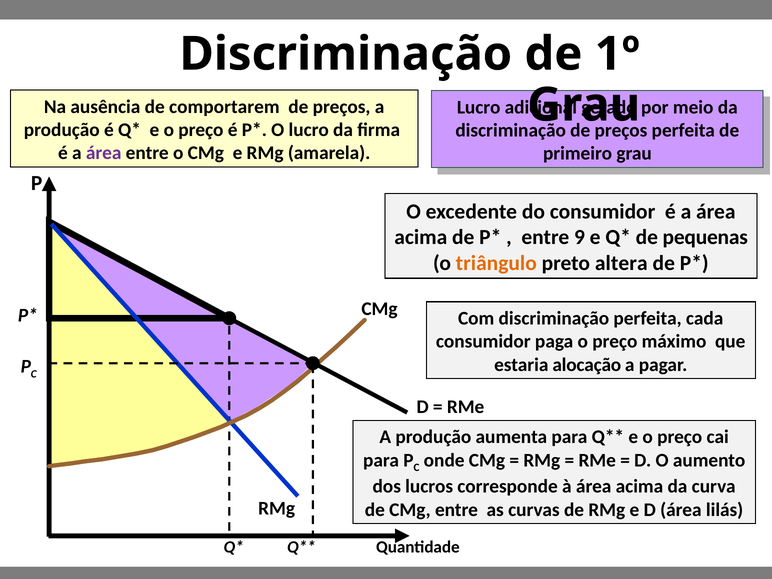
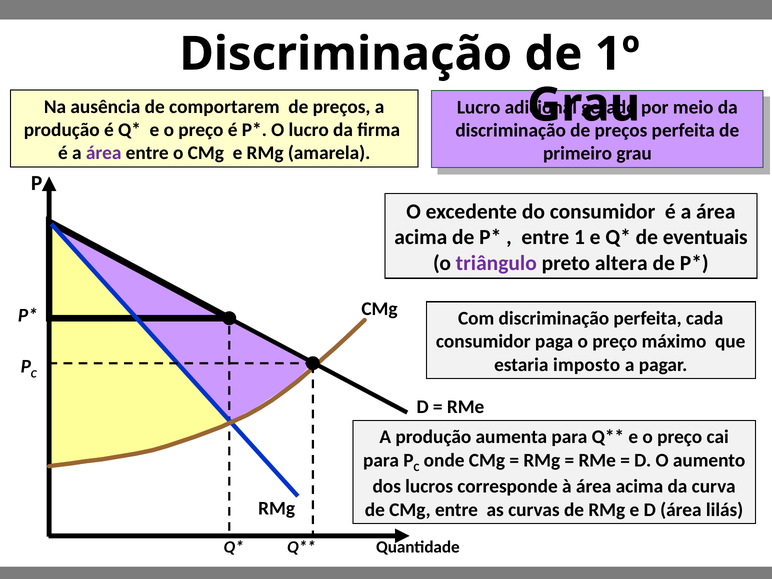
9: 9 -> 1
pequenas: pequenas -> eventuais
triângulo colour: orange -> purple
alocação: alocação -> imposto
